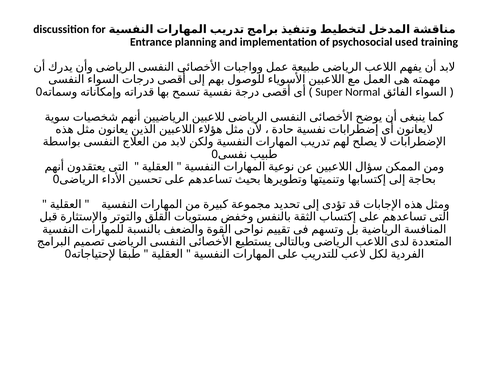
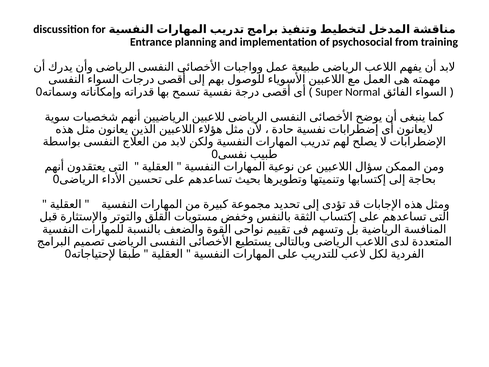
used: used -> from
